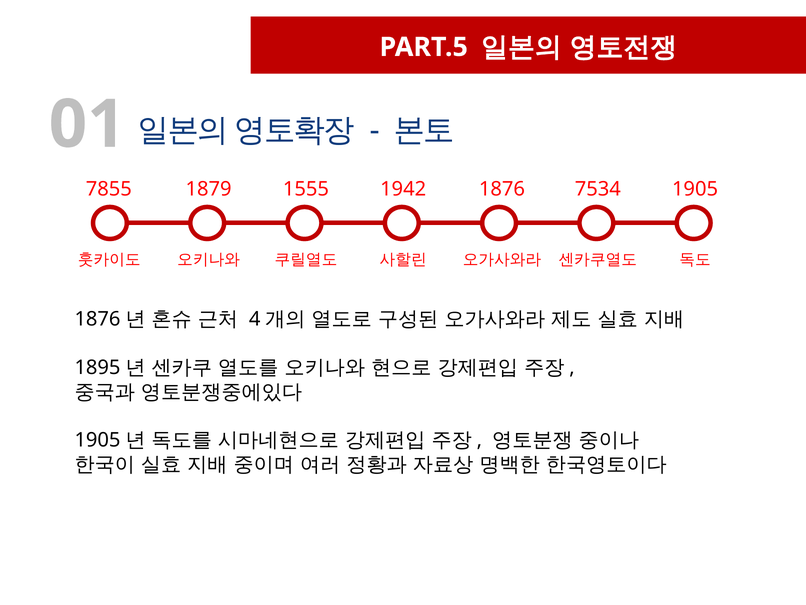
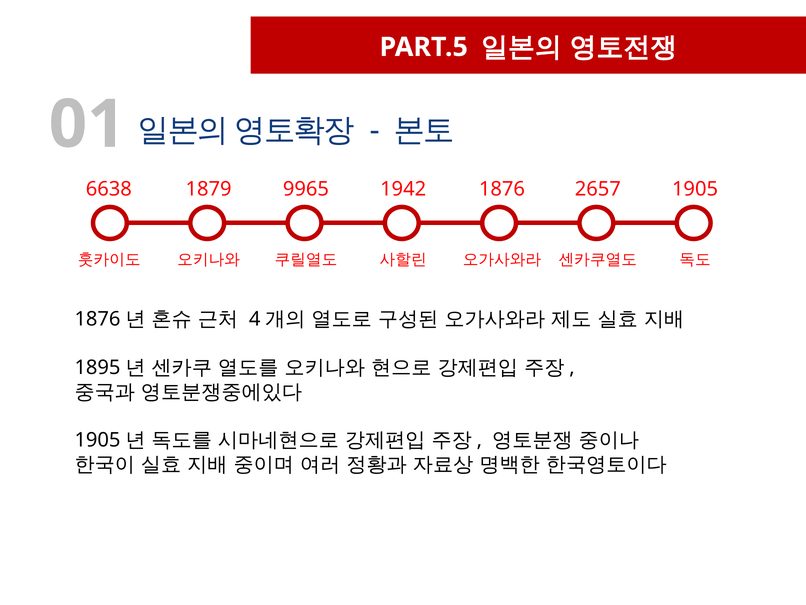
7855: 7855 -> 6638
1555: 1555 -> 9965
7534: 7534 -> 2657
